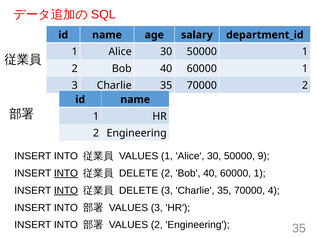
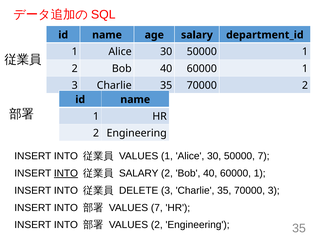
50000 9: 9 -> 7
DELETE at (139, 173): DELETE -> SALARY
INTO at (66, 190) underline: present -> none
70000 4: 4 -> 3
VALUES 3: 3 -> 7
